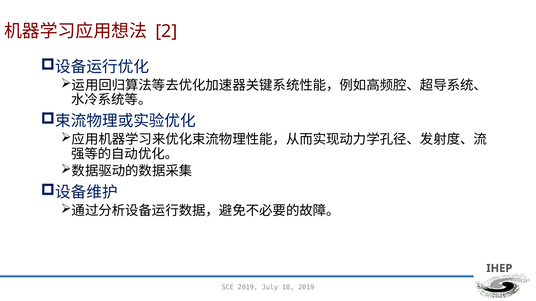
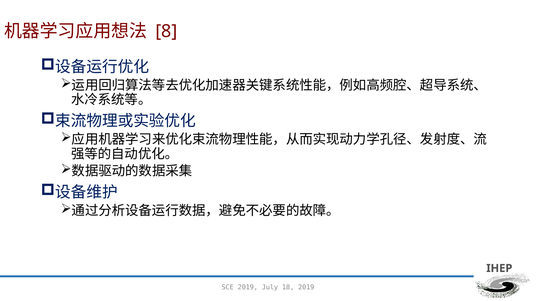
2: 2 -> 8
